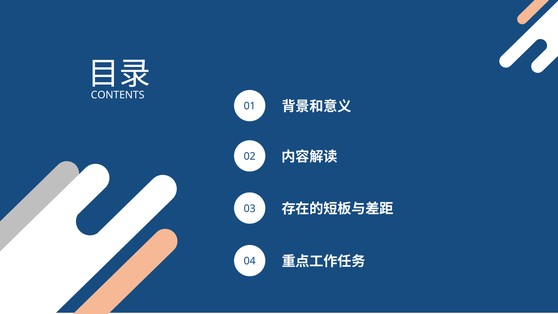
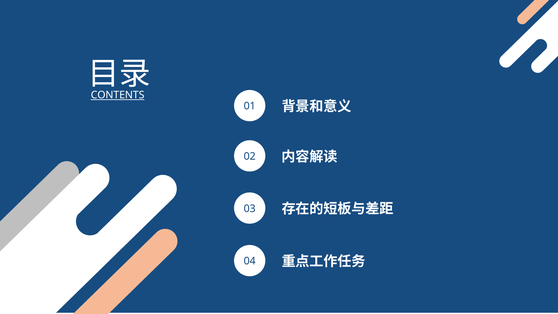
CONTENTS underline: none -> present
